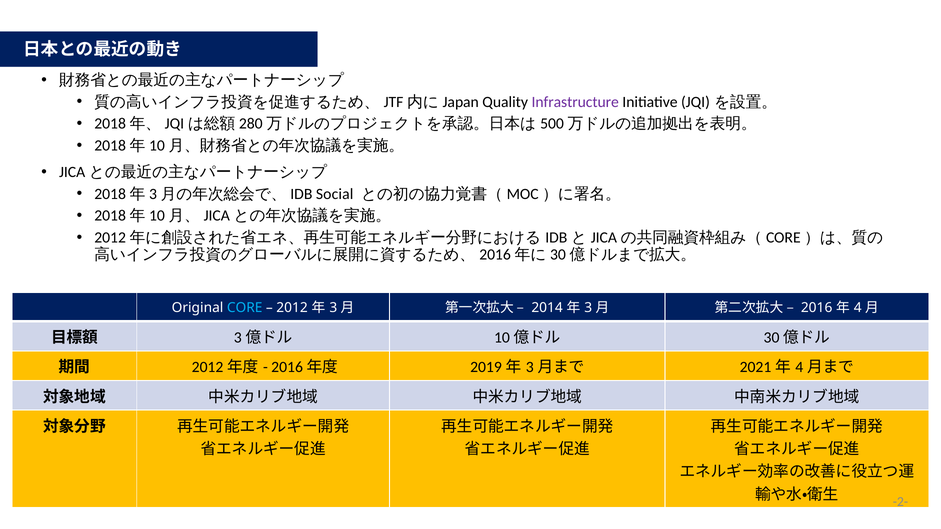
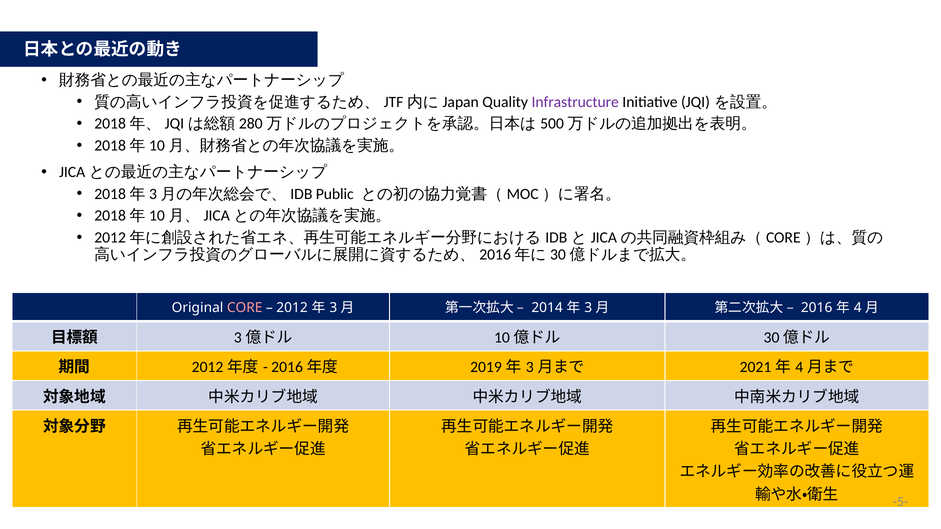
Social: Social -> Public
CORE colour: light blue -> pink
-2-: -2- -> -5-
